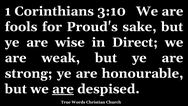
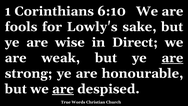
3:10: 3:10 -> 6:10
Proud's: Proud's -> Lowly's
are at (172, 58) underline: none -> present
